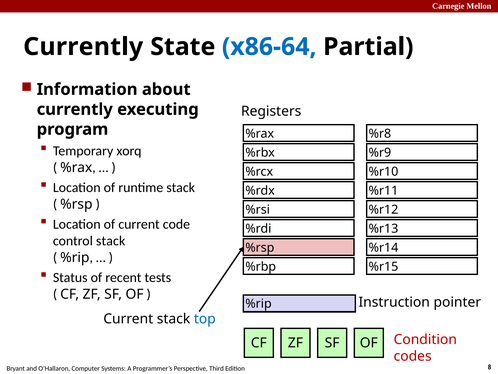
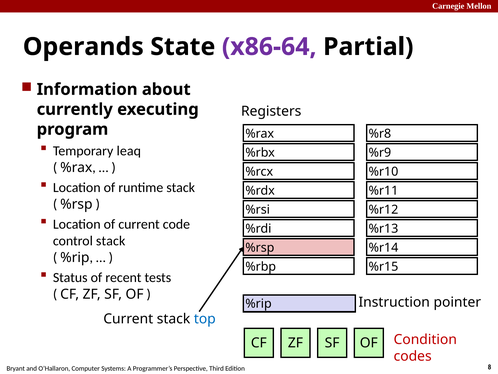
Currently at (83, 47): Currently -> Operands
x86-64 colour: blue -> purple
xorq: xorq -> leaq
